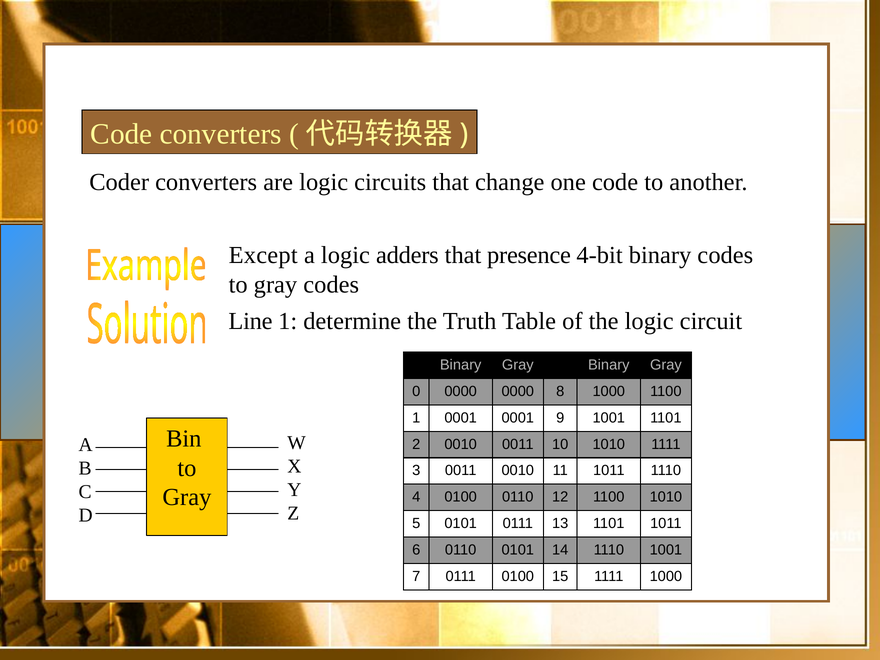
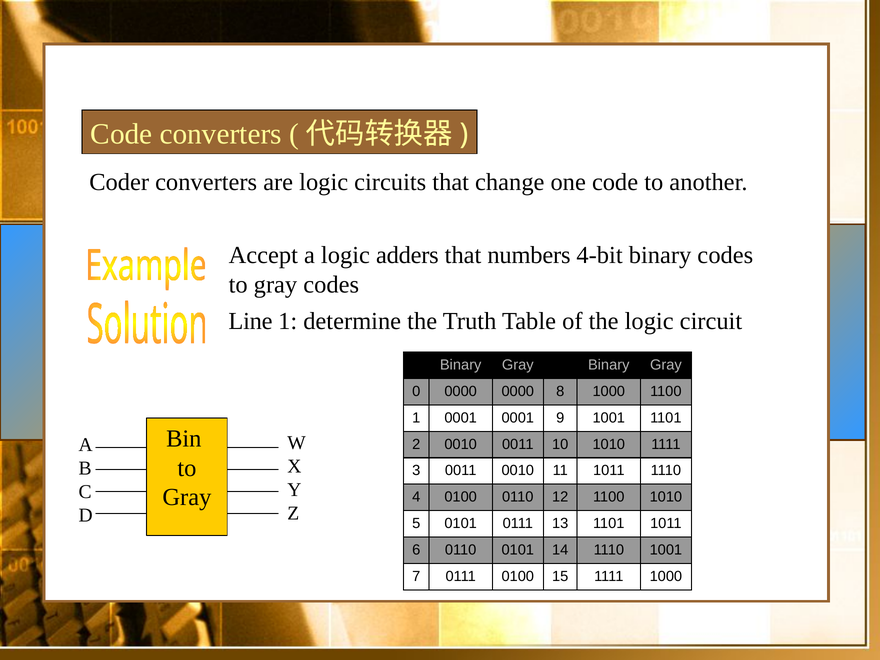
Except: Except -> Accept
presence: presence -> numbers
